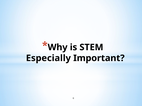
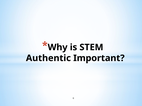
Especially: Especially -> Authentic
